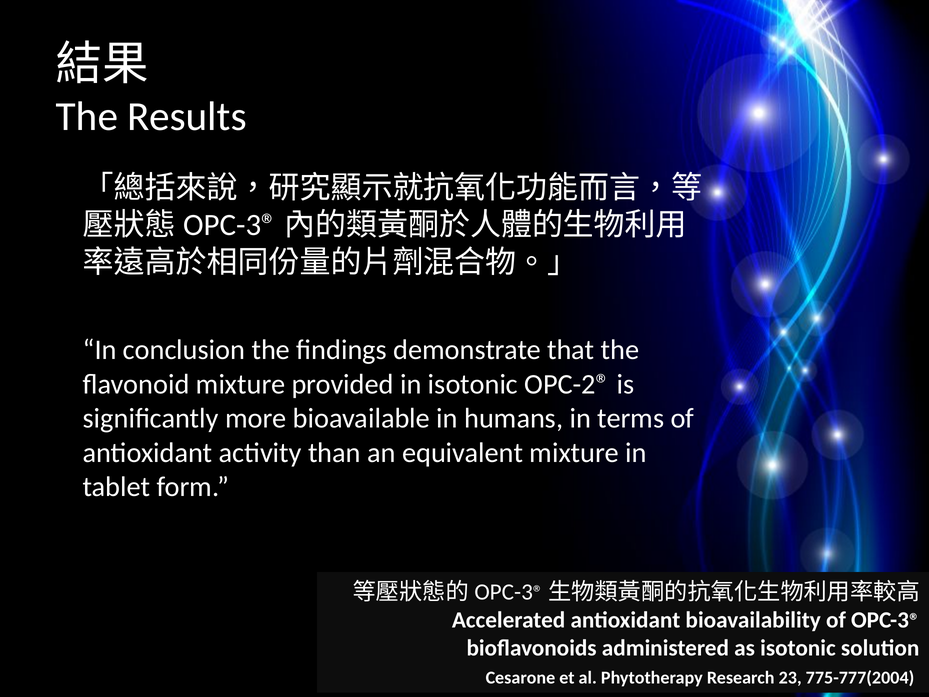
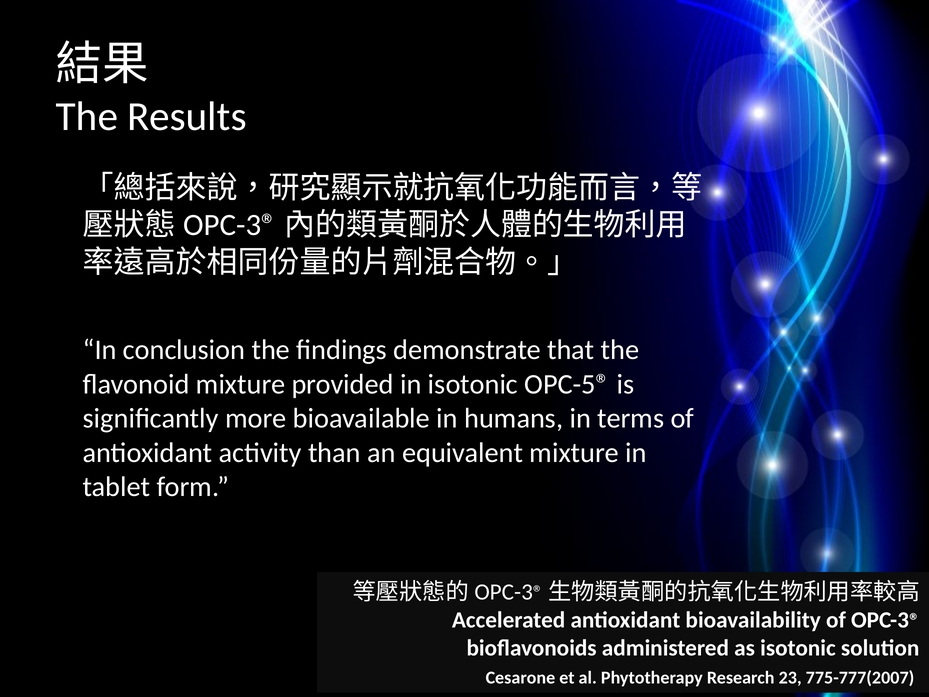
OPC-2®: OPC-2® -> OPC-5®
775-777(2004: 775-777(2004 -> 775-777(2007
